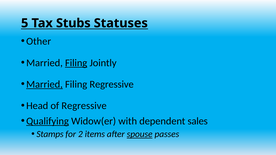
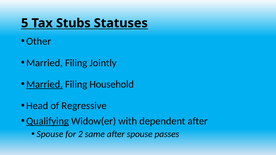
Filing at (76, 63) underline: present -> none
Filing Regressive: Regressive -> Household
dependent sales: sales -> after
Stamps at (50, 134): Stamps -> Spouse
items: items -> same
spouse at (140, 134) underline: present -> none
